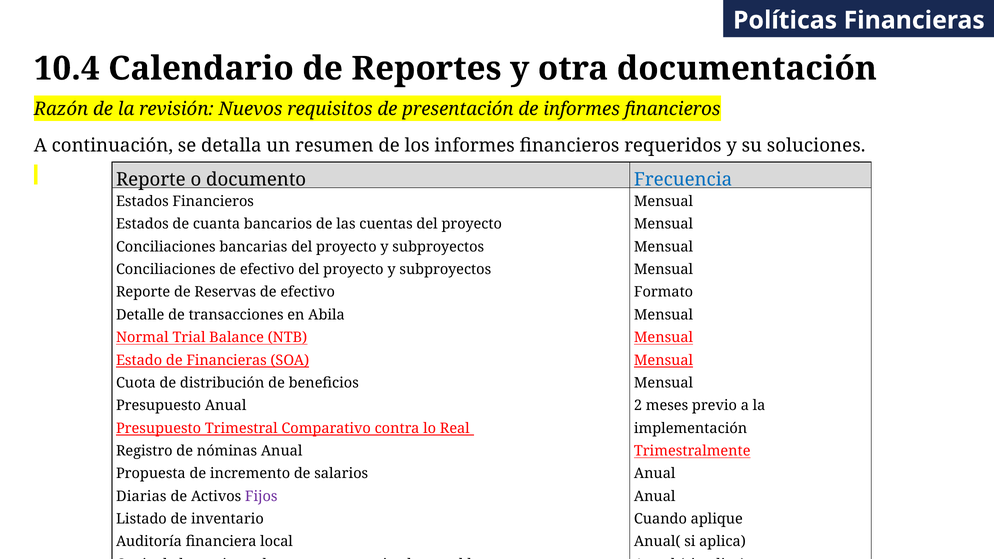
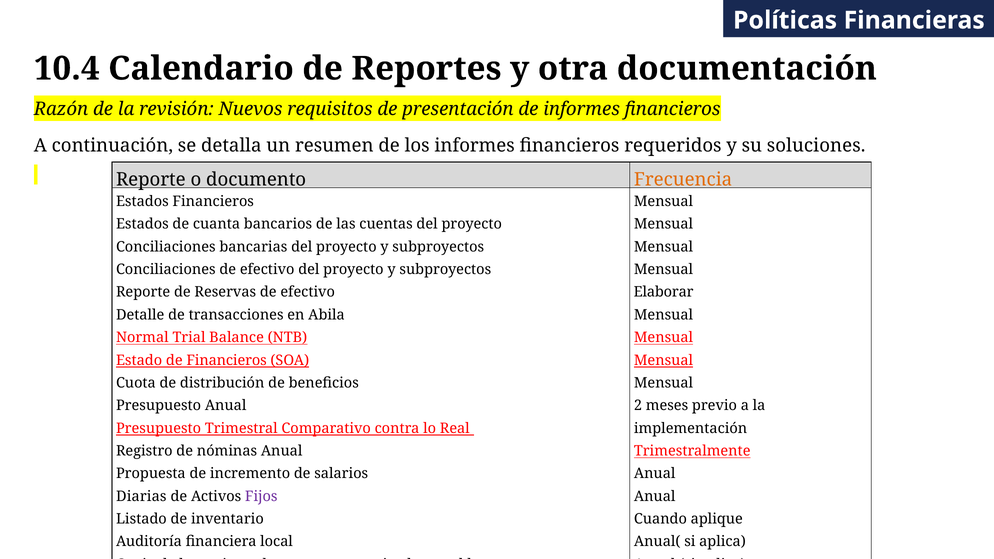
Frecuencia colour: blue -> orange
Formato: Formato -> Elaborar
de Financieras: Financieras -> Financieros
